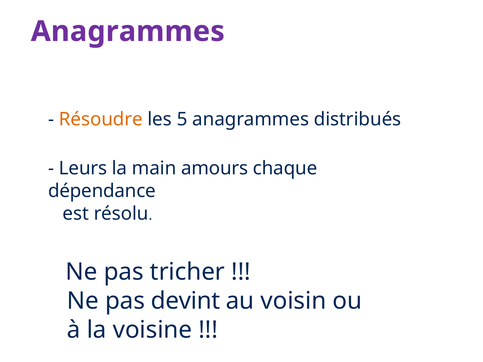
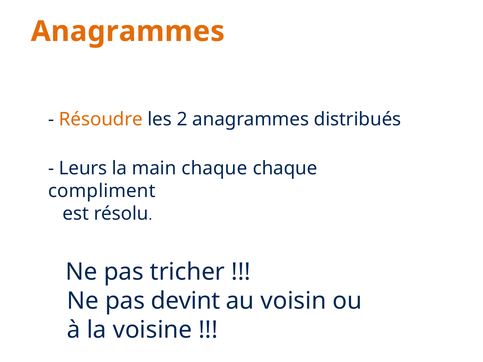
Anagrammes at (128, 31) colour: purple -> orange
5: 5 -> 2
main amours: amours -> chaque
dépendance: dépendance -> compliment
